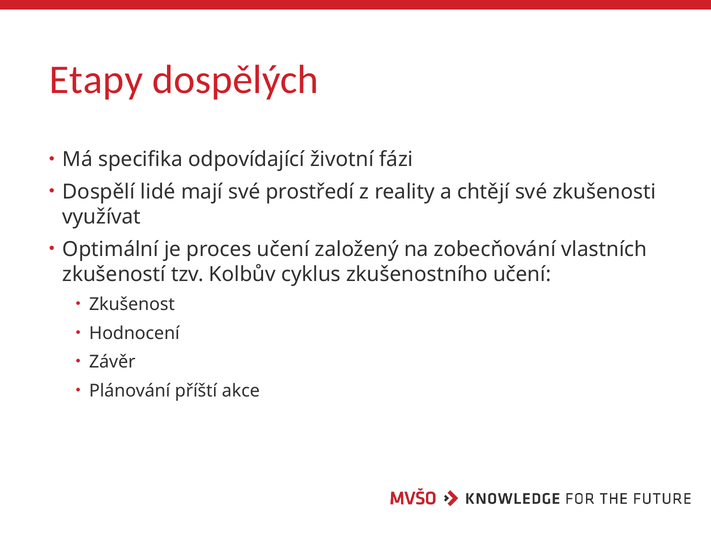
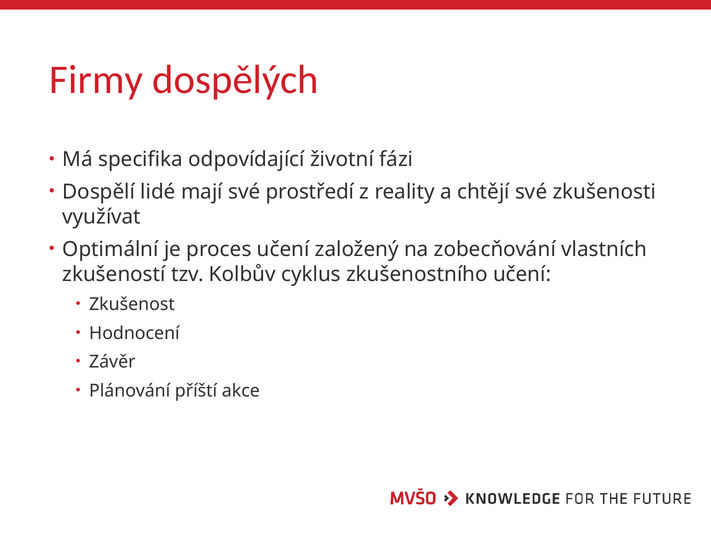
Etapy: Etapy -> Firmy
